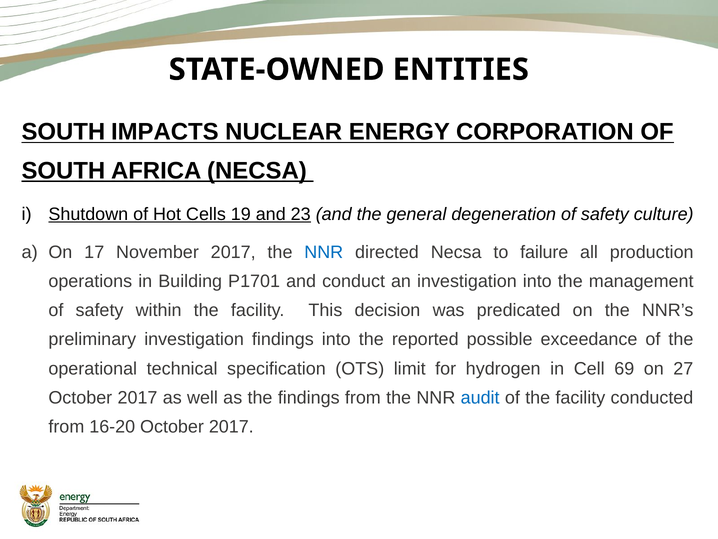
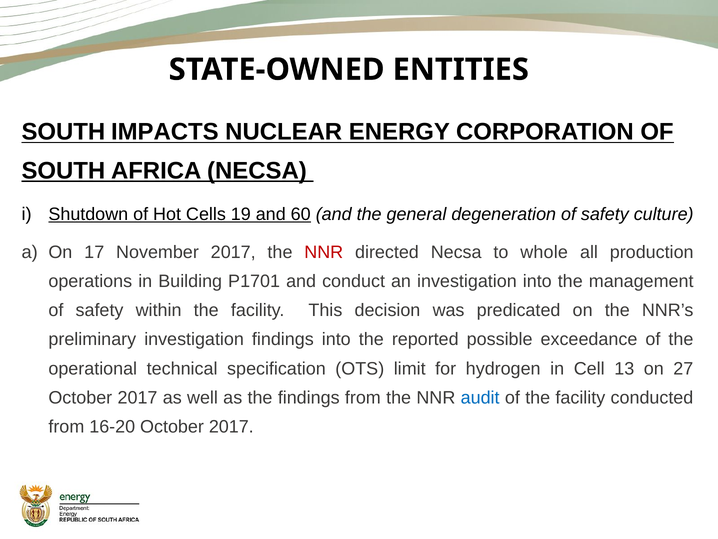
23: 23 -> 60
NNR at (324, 252) colour: blue -> red
failure: failure -> whole
69: 69 -> 13
